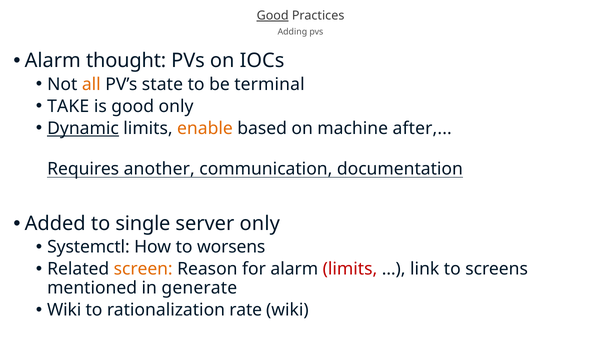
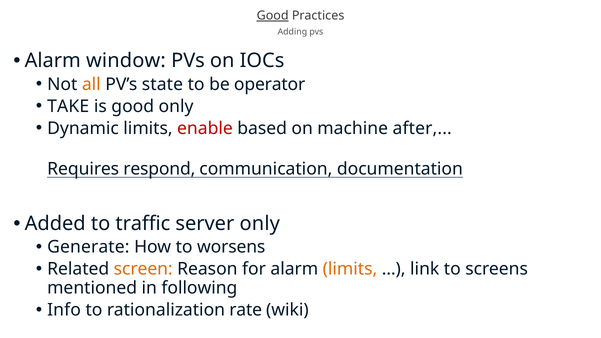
thought: thought -> window
terminal: terminal -> operator
Dynamic underline: present -> none
enable colour: orange -> red
another: another -> respond
single: single -> traffic
Systemctl: Systemctl -> Generate
limits at (350, 269) colour: red -> orange
generate: generate -> following
Wiki at (64, 310): Wiki -> Info
